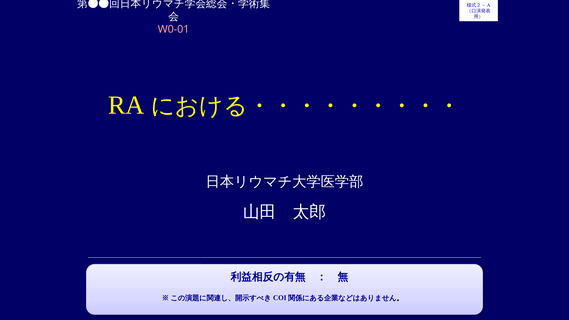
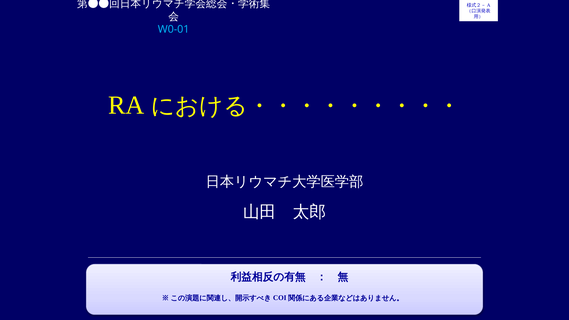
W0-01 colour: pink -> light blue
